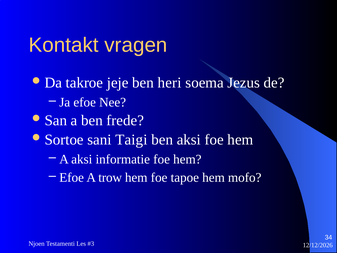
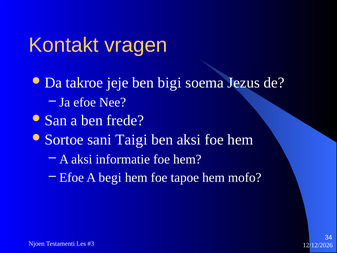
heri: heri -> bigi
trow: trow -> begi
